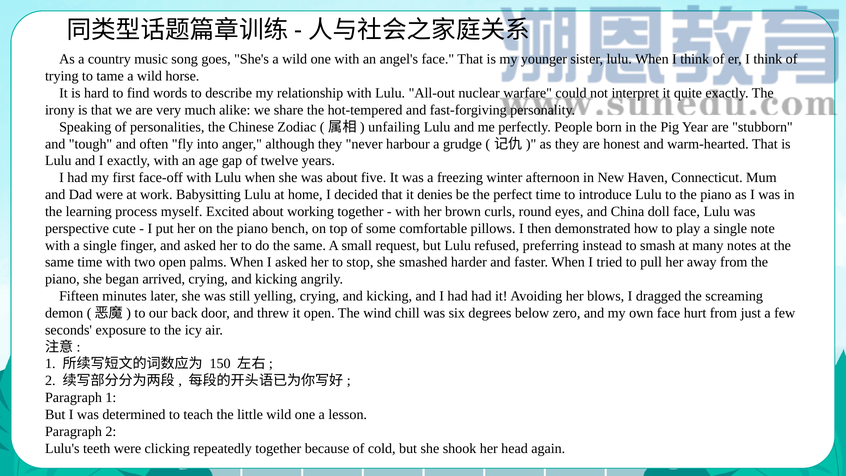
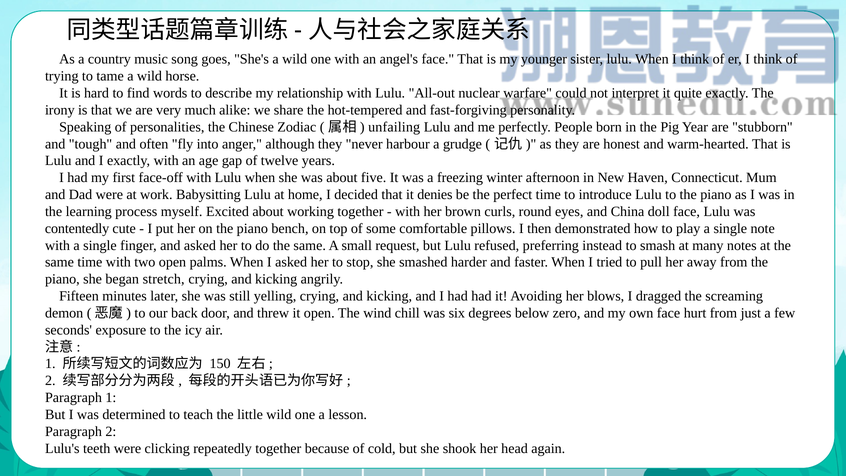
perspective: perspective -> contentedly
arrived: arrived -> stretch
